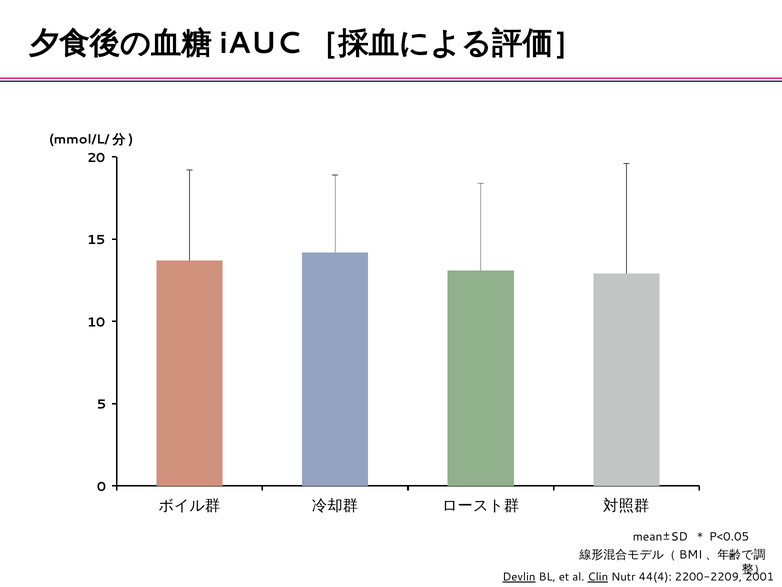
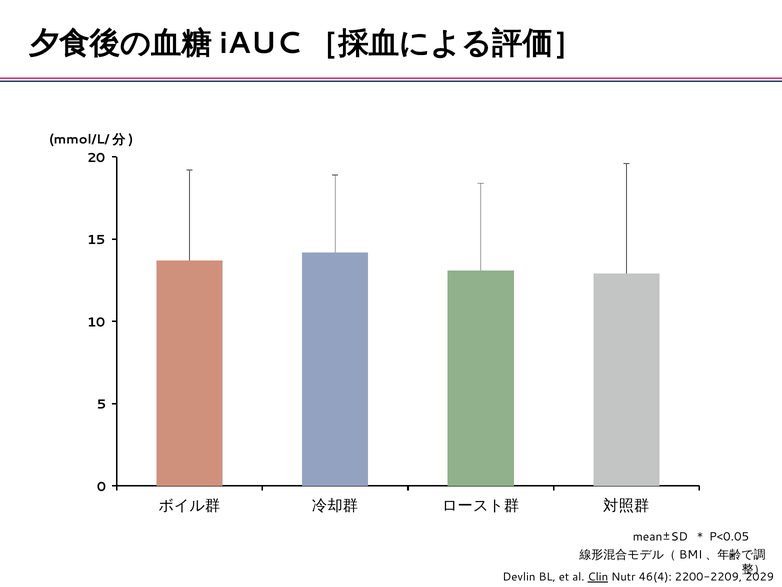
Devlin underline: present -> none
44(4: 44(4 -> 46(4
2001: 2001 -> 2029
